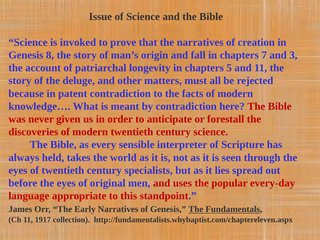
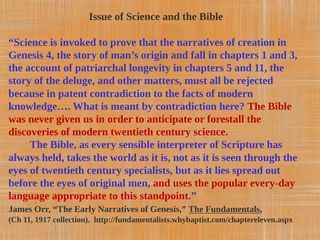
8: 8 -> 4
7: 7 -> 1
